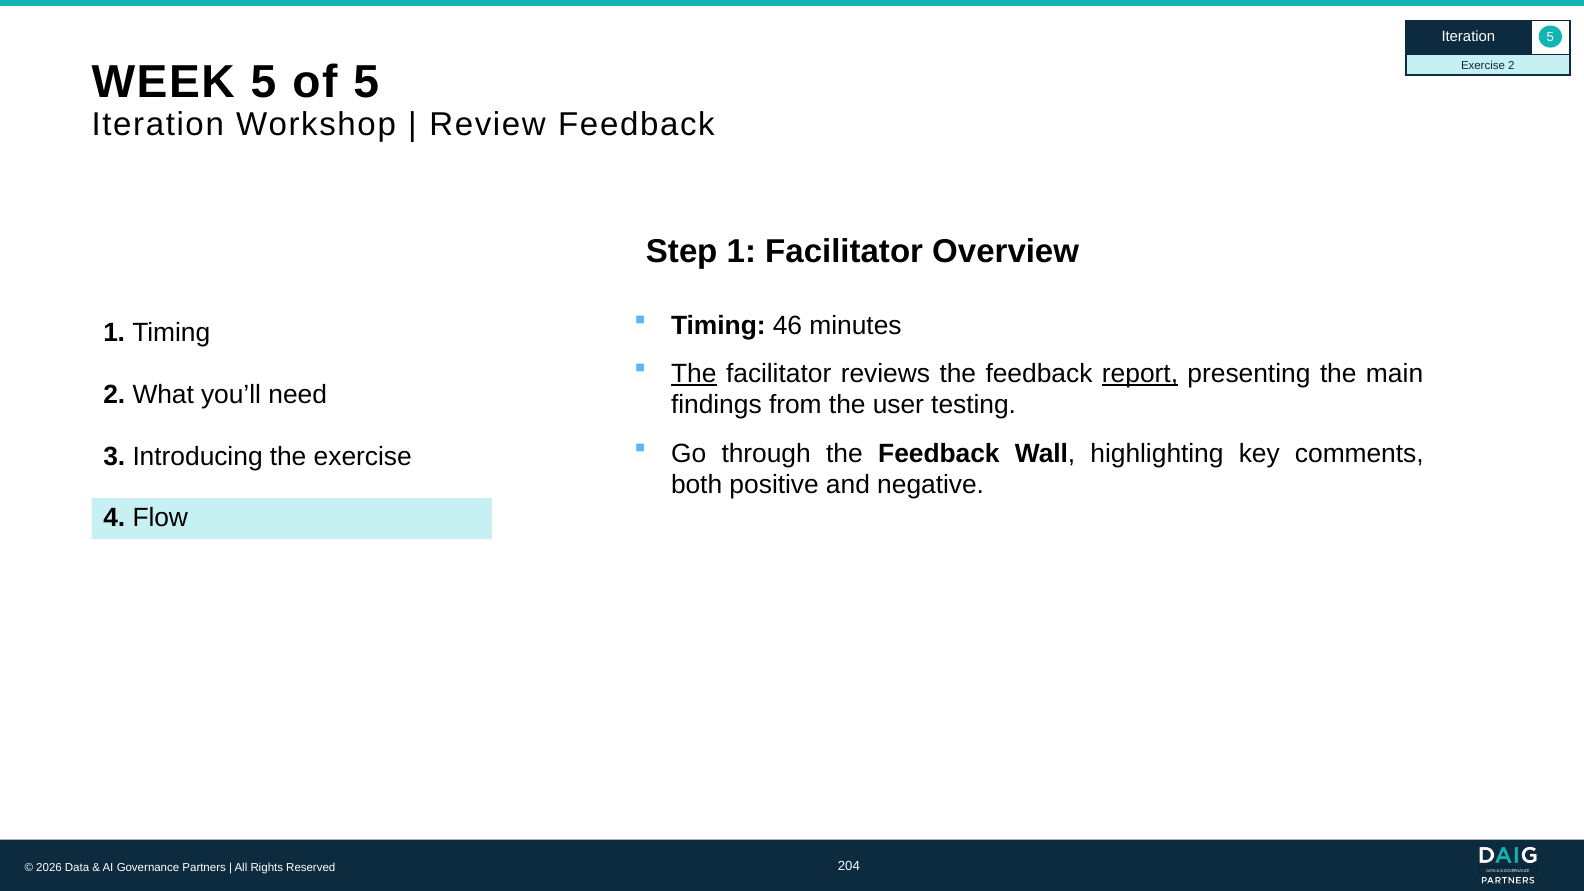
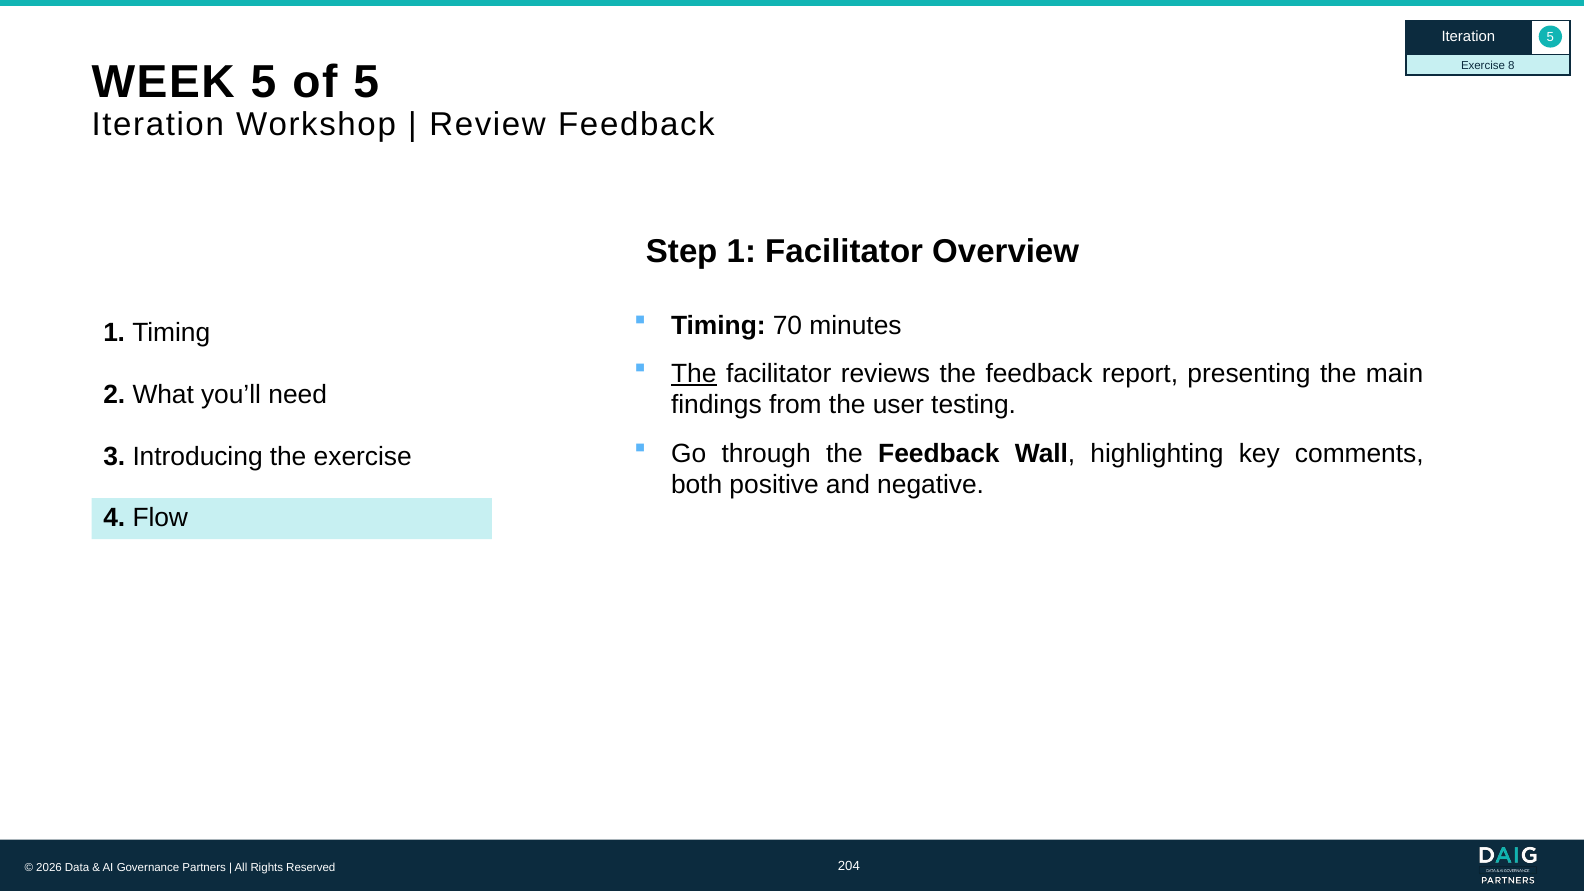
Exercise 2: 2 -> 8
46: 46 -> 70
report underline: present -> none
